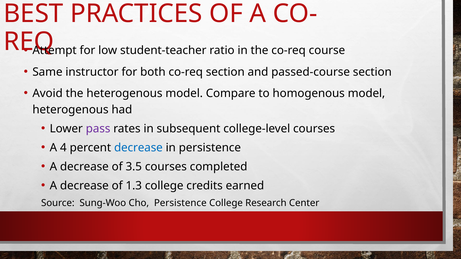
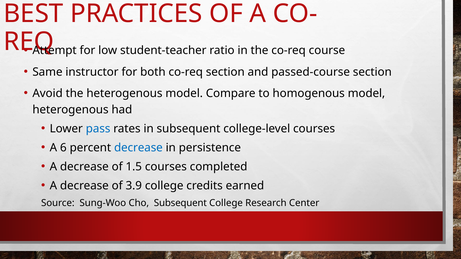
pass colour: purple -> blue
4: 4 -> 6
3.5: 3.5 -> 1.5
1.3: 1.3 -> 3.9
Cho Persistence: Persistence -> Subsequent
